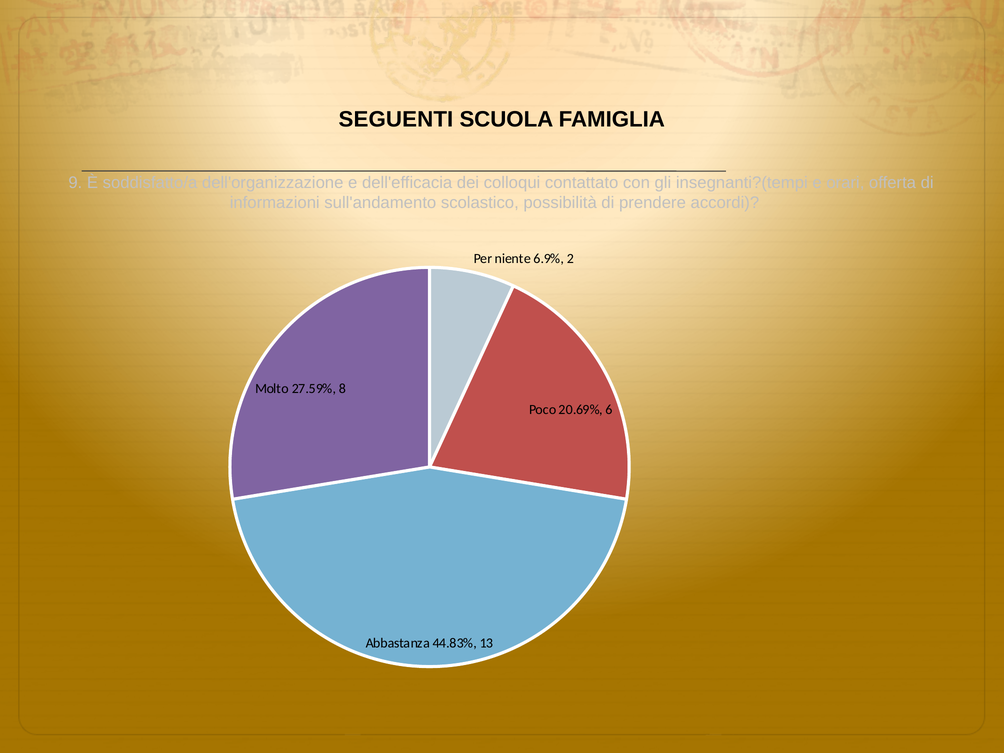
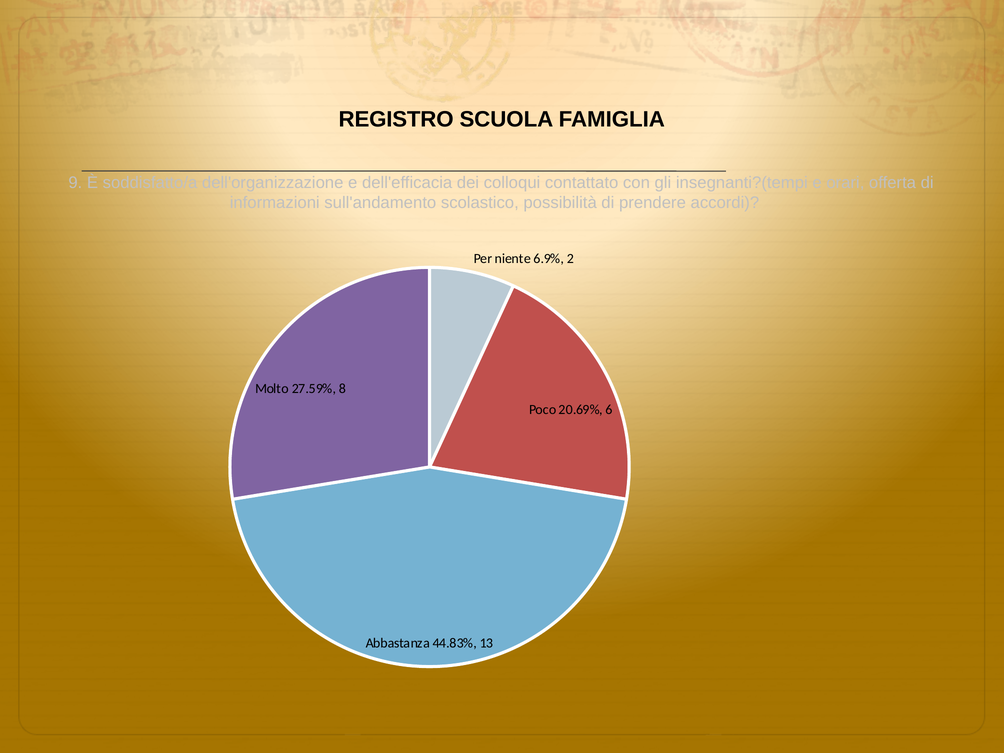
SEGUENTI: SEGUENTI -> REGISTRO
